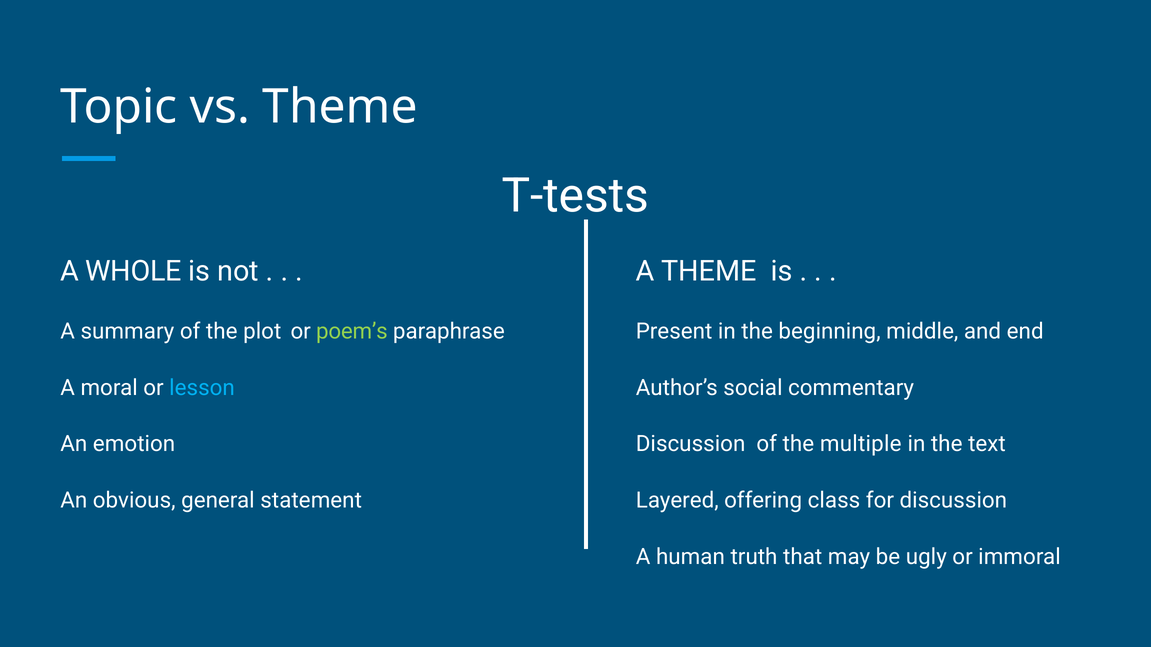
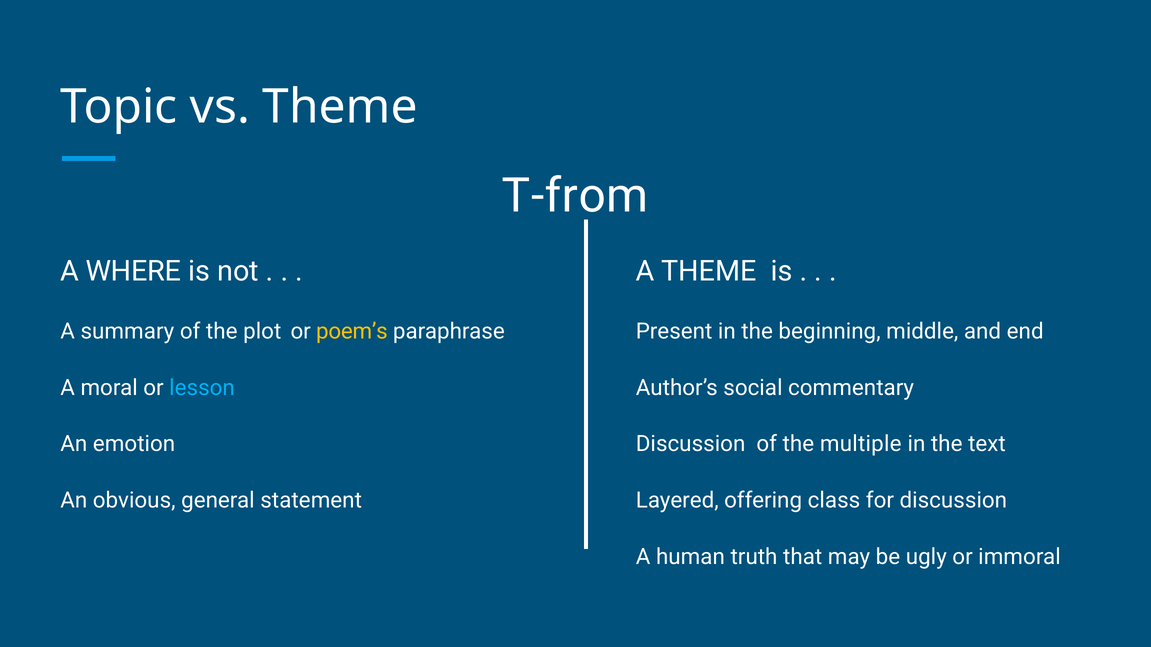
T-tests: T-tests -> T-from
WHOLE: WHOLE -> WHERE
poem’s colour: light green -> yellow
